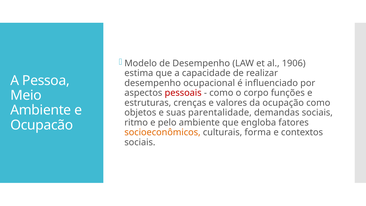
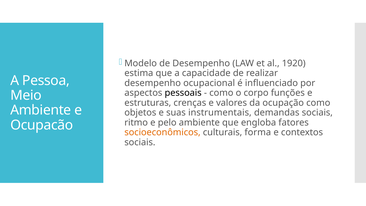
1906: 1906 -> 1920
pessoais colour: red -> black
parentalidade: parentalidade -> instrumentais
